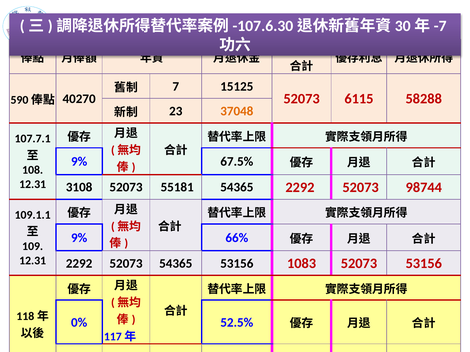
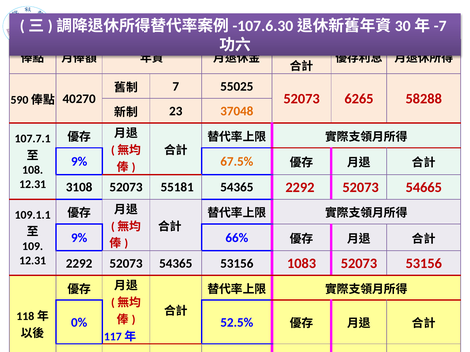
15125: 15125 -> 55025
6115: 6115 -> 6265
67.5% colour: black -> orange
98744: 98744 -> 54665
